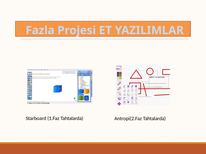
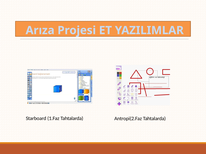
Fazla: Fazla -> Arıza
